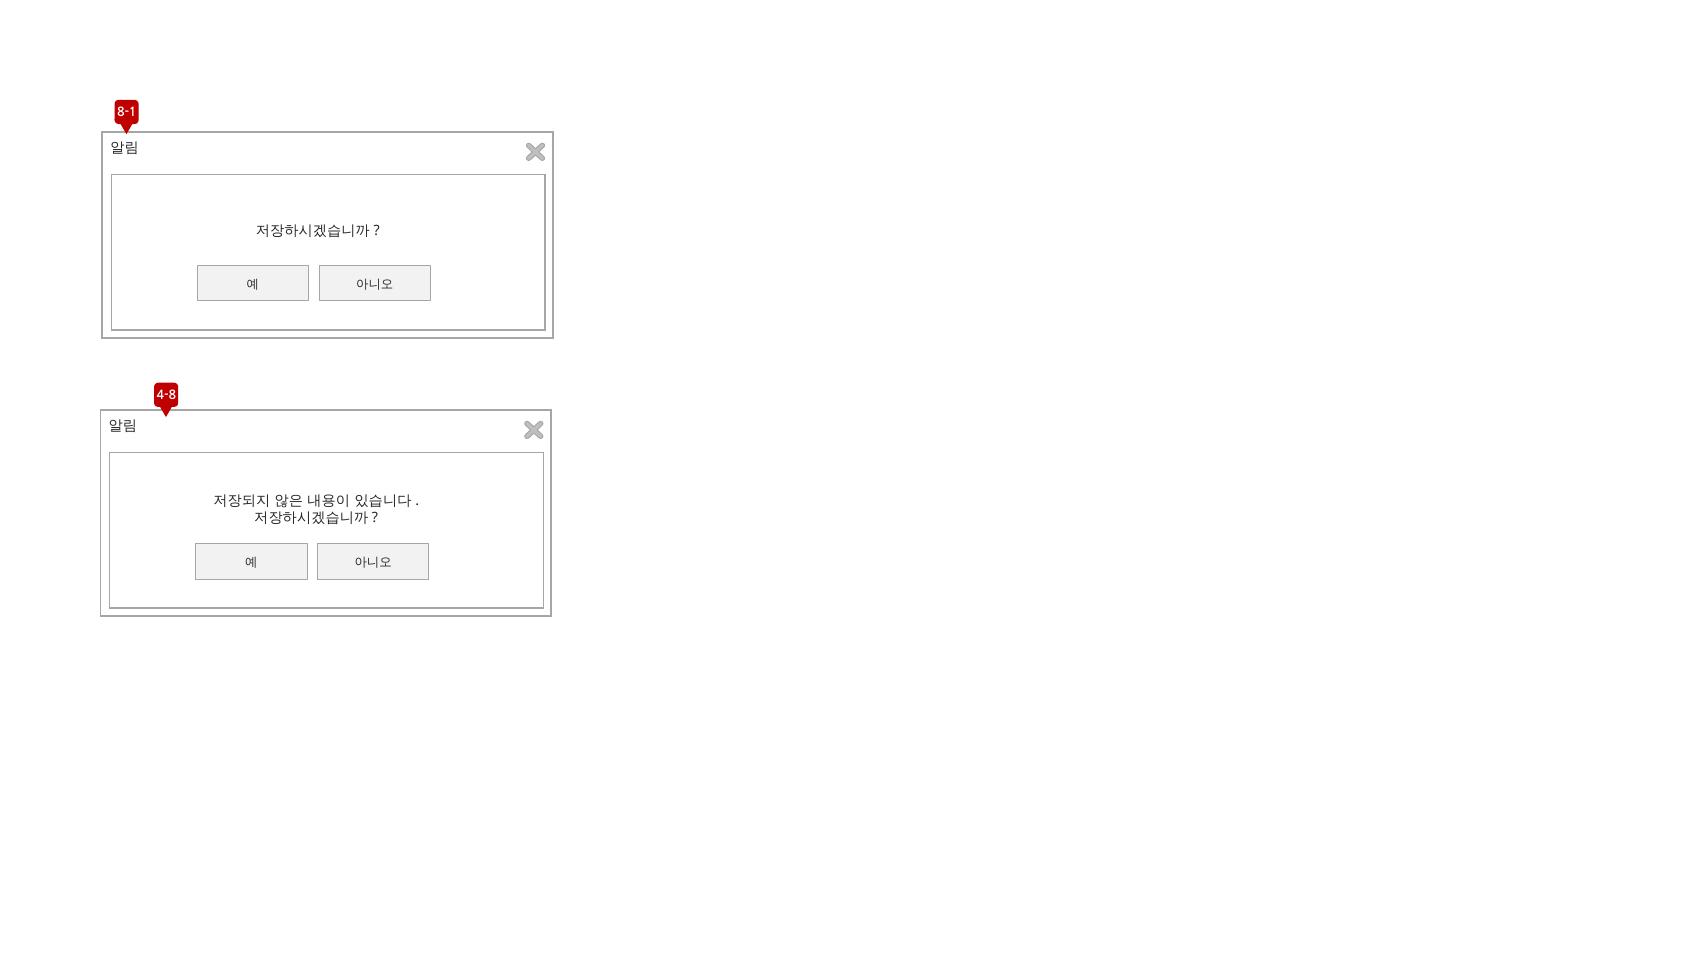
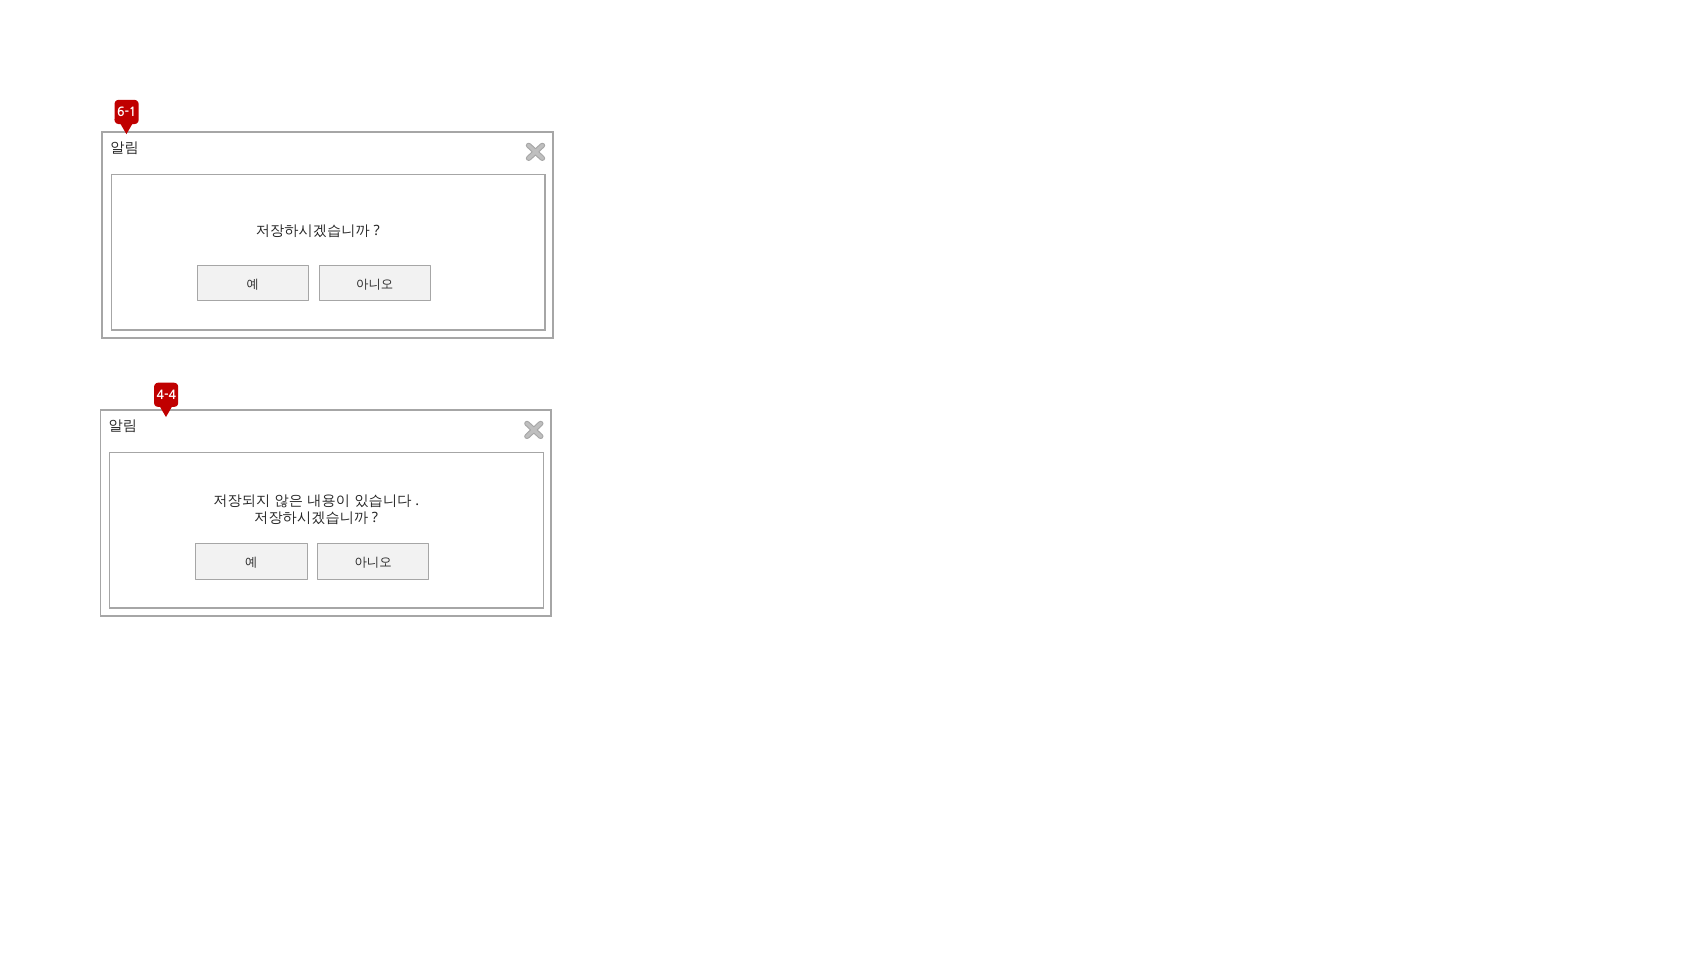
8-1: 8-1 -> 6-1
4-8: 4-8 -> 4-4
